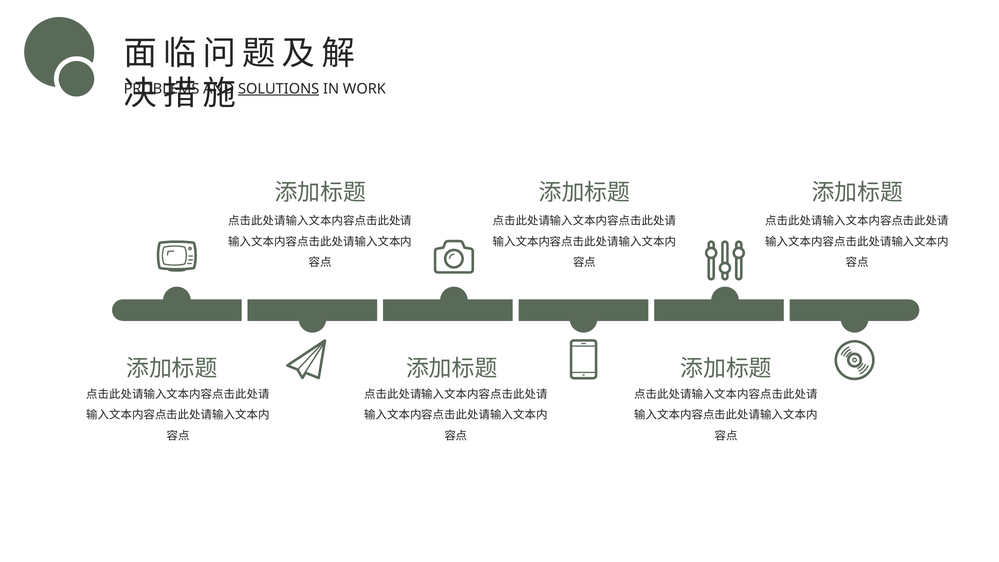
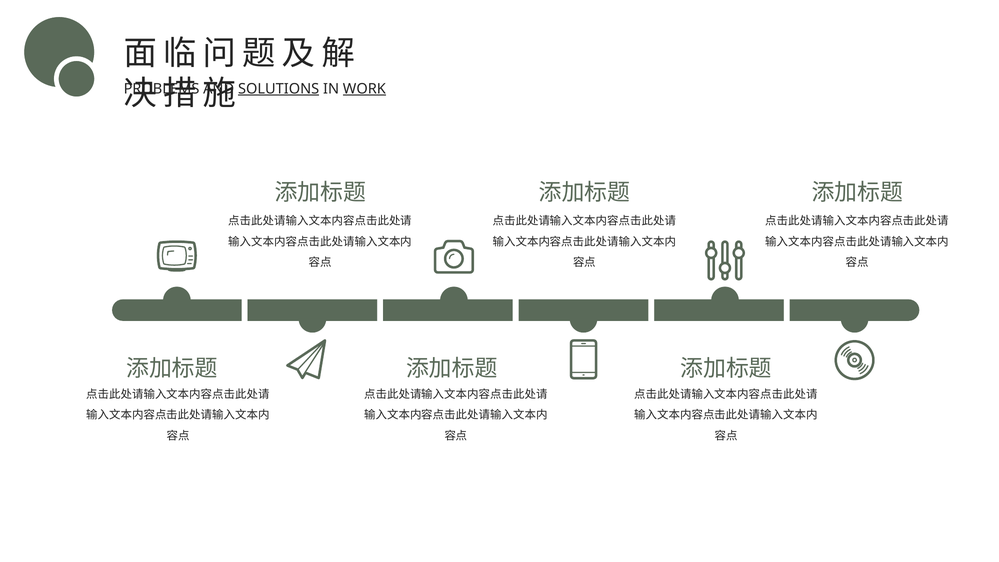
WORK underline: none -> present
